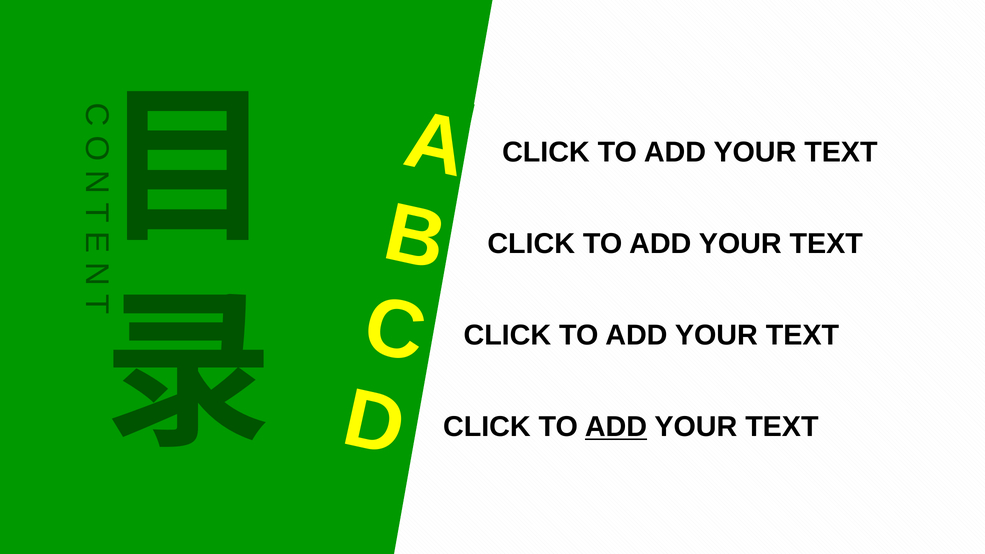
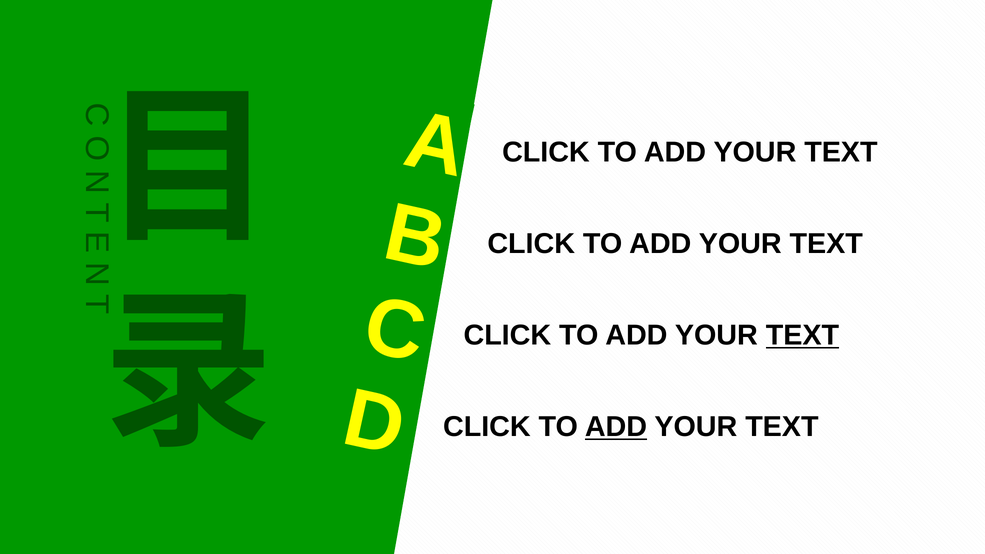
TEXT at (802, 335) underline: none -> present
